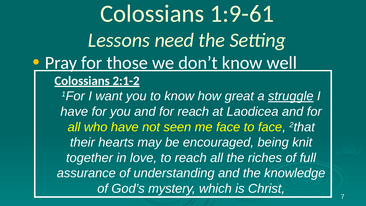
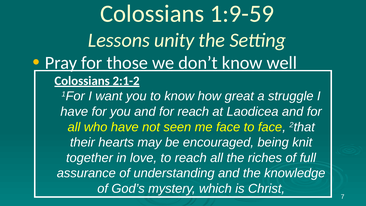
1:9-61: 1:9-61 -> 1:9-59
need: need -> unity
struggle underline: present -> none
